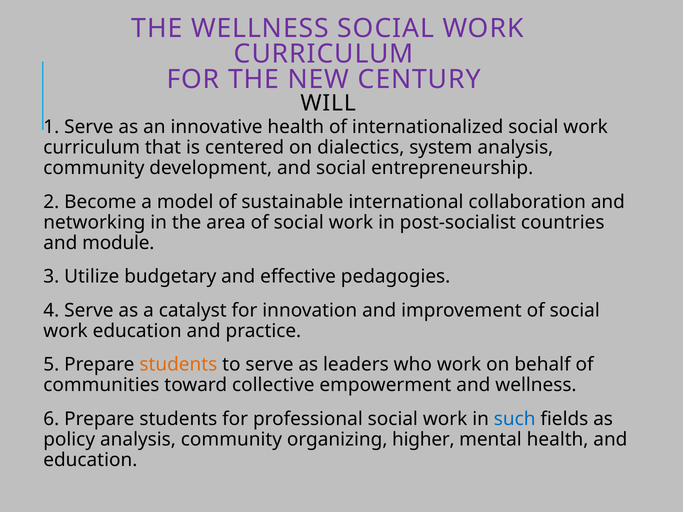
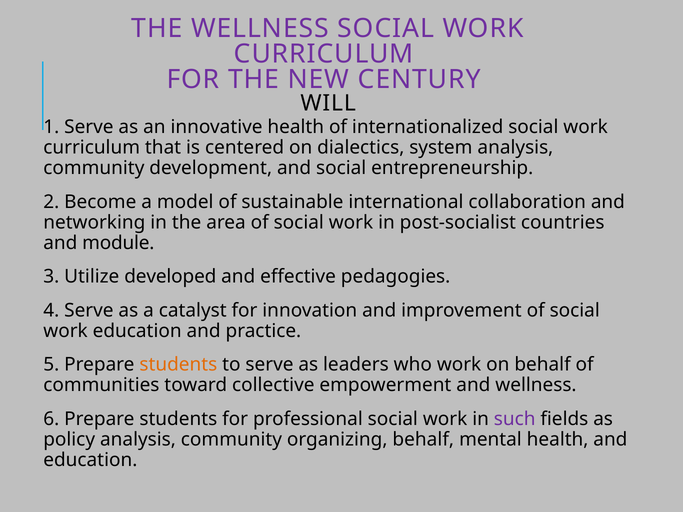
budgetary: budgetary -> developed
such colour: blue -> purple
organizing higher: higher -> behalf
